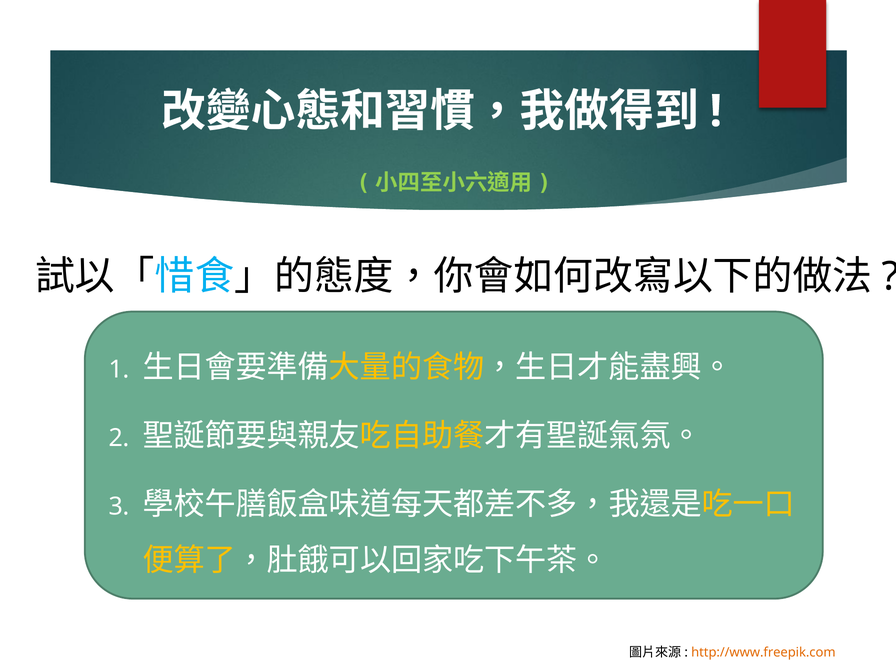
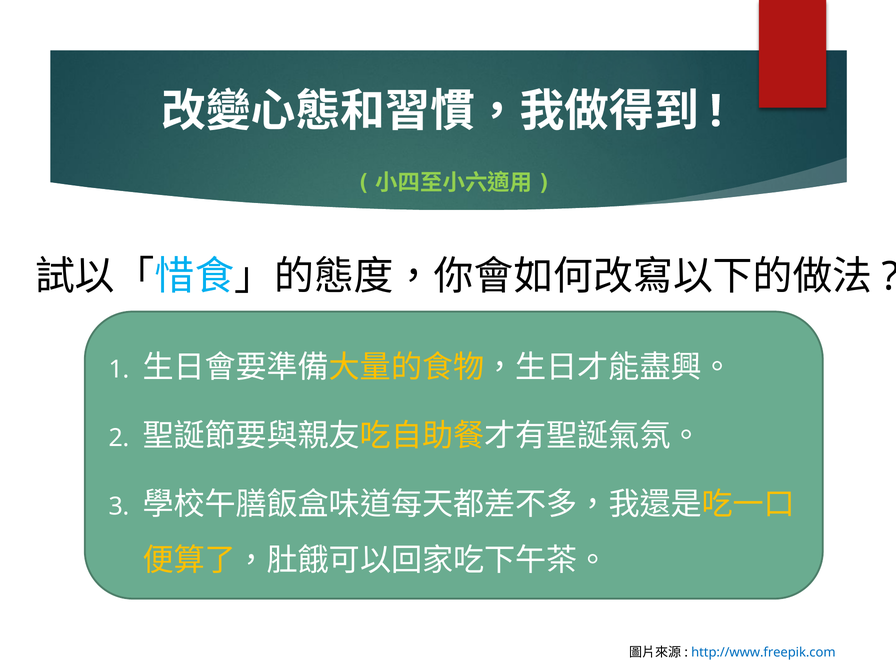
http://www.freepik.com colour: orange -> blue
